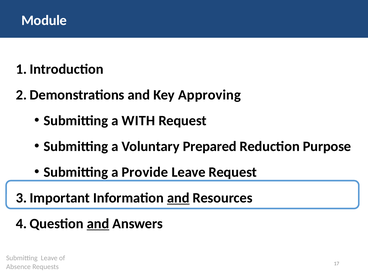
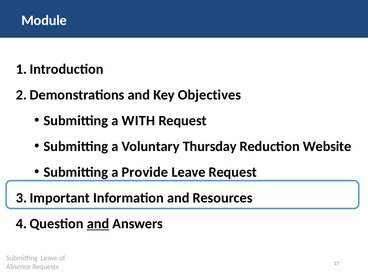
Approving: Approving -> Objectives
Prepared: Prepared -> Thursday
Purpose: Purpose -> Website
and at (178, 198) underline: present -> none
